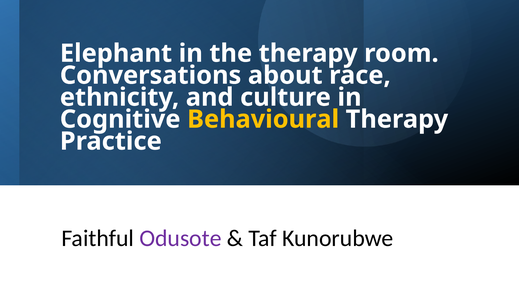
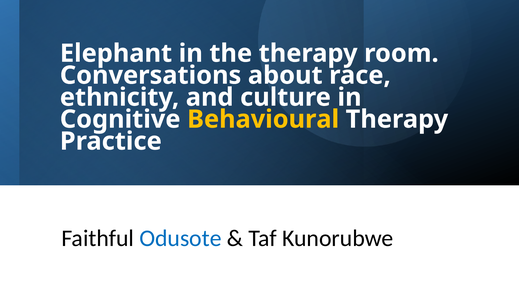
Odusote colour: purple -> blue
